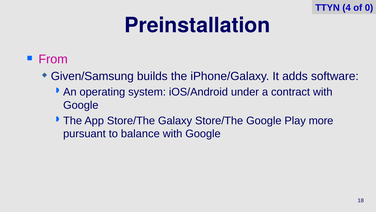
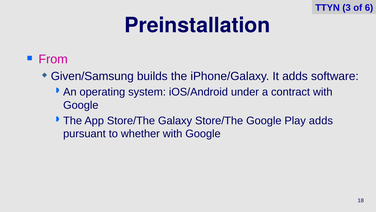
4: 4 -> 3
0: 0 -> 6
Play more: more -> adds
balance: balance -> whether
